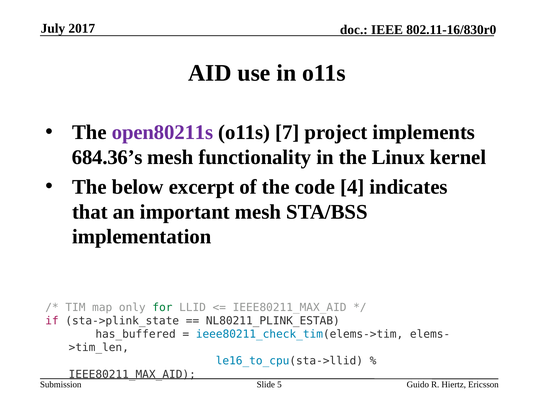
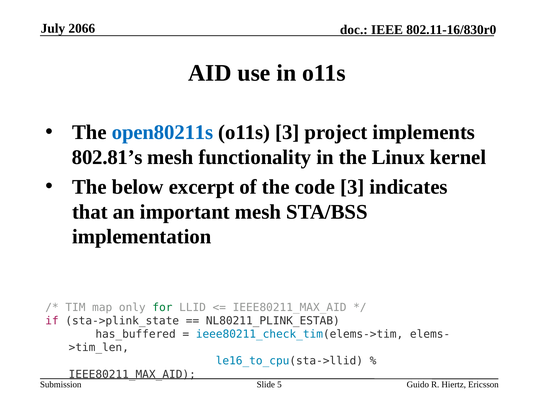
2017: 2017 -> 2066
open80211s colour: purple -> blue
o11s 7: 7 -> 3
684.36’s: 684.36’s -> 802.81’s
code 4: 4 -> 3
